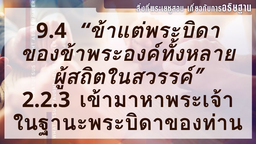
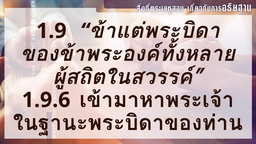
9.4: 9.4 -> 1.9
2.2.3: 2.2.3 -> 1.9.6
